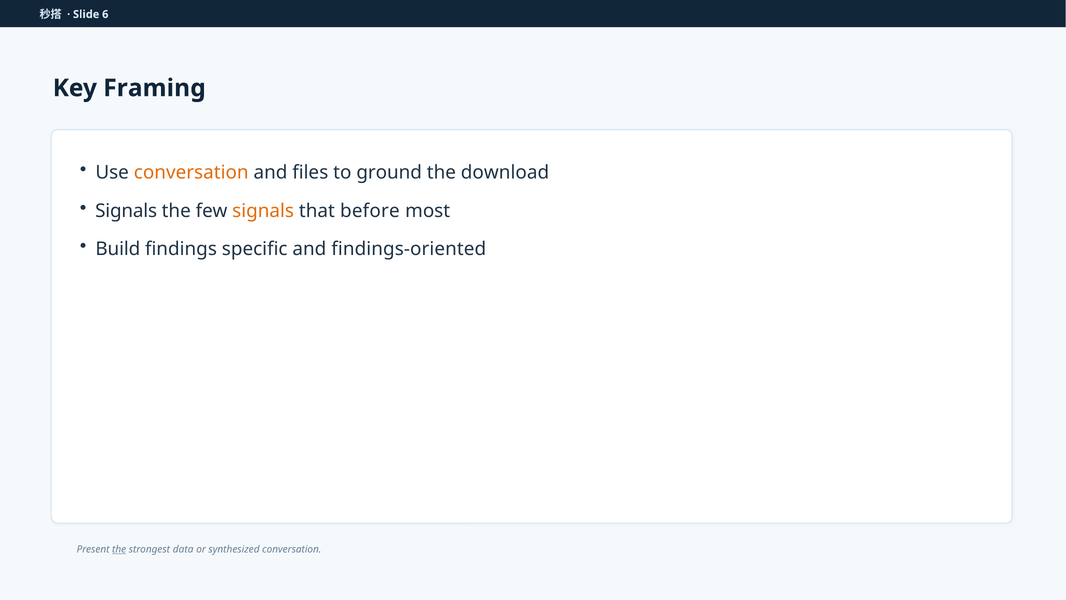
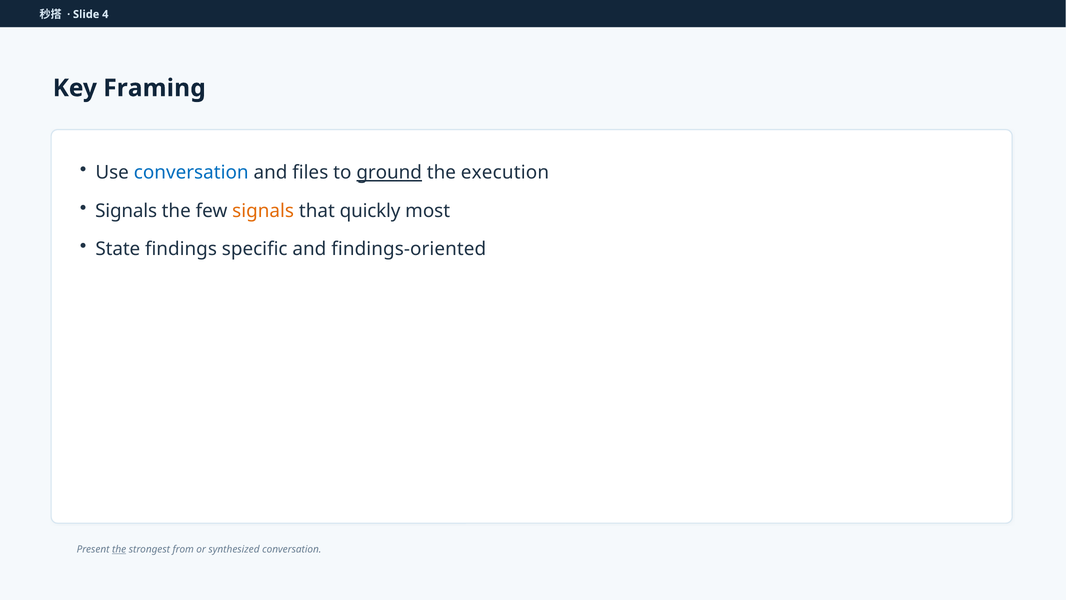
6: 6 -> 4
conversation at (191, 173) colour: orange -> blue
ground underline: none -> present
download: download -> execution
before: before -> quickly
Build: Build -> State
data: data -> from
